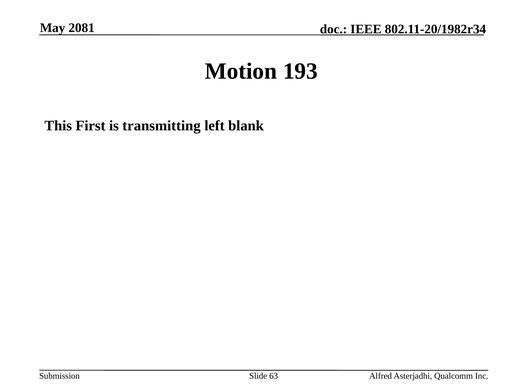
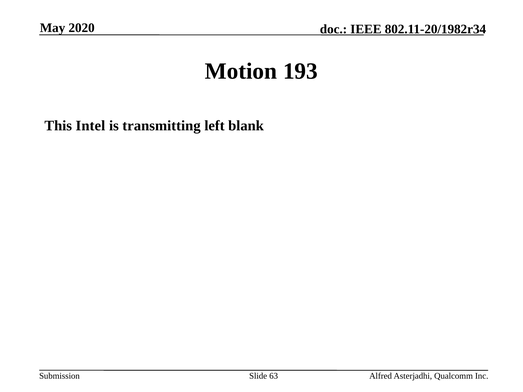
2081: 2081 -> 2020
First: First -> Intel
